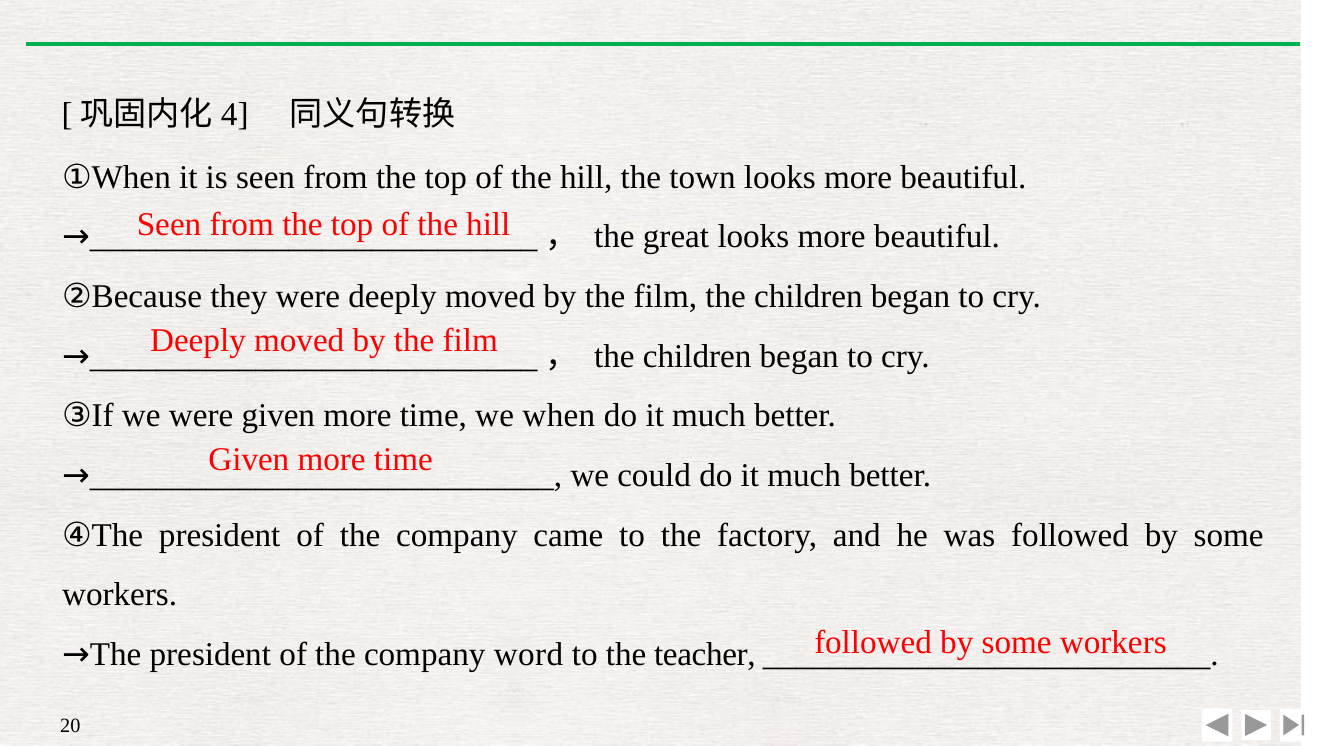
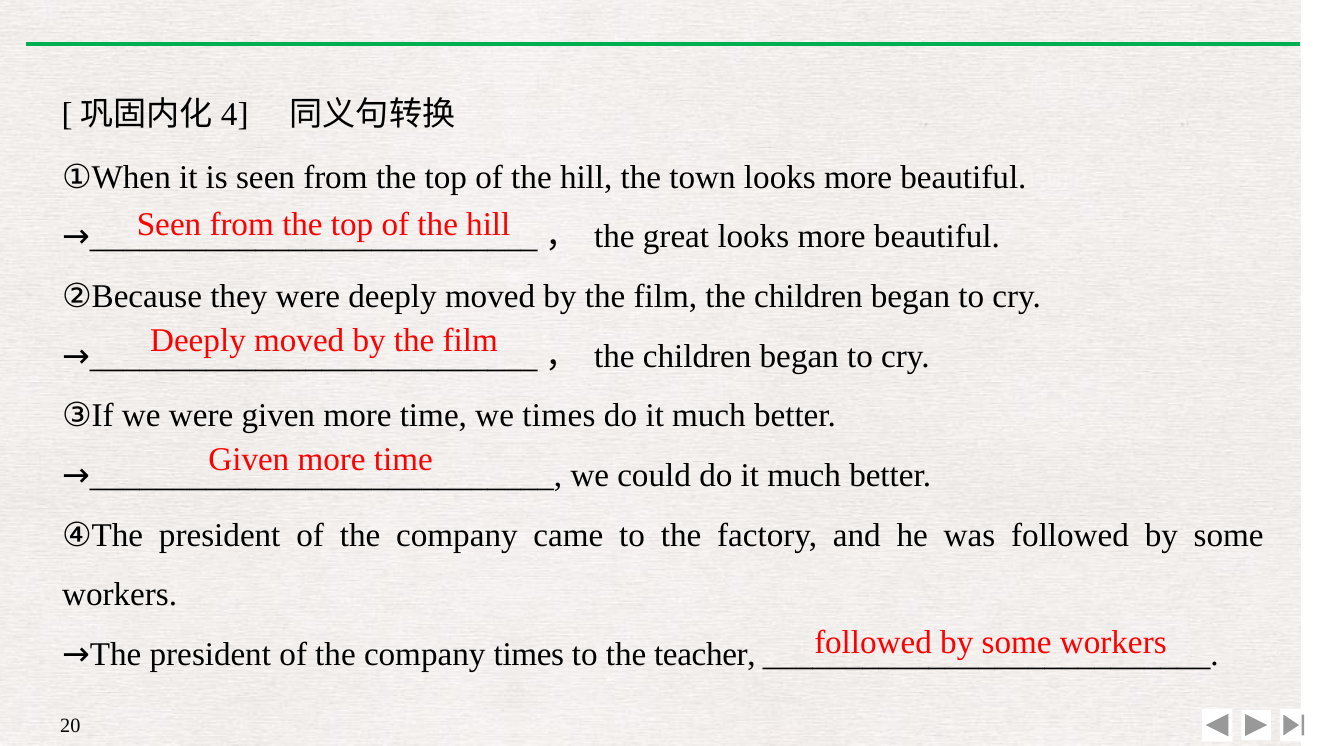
we when: when -> times
company word: word -> times
